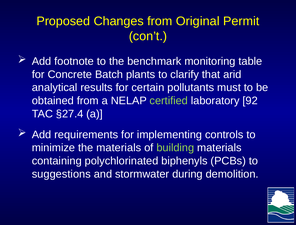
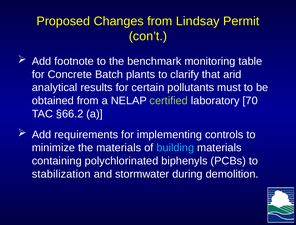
Original: Original -> Lindsay
92: 92 -> 70
§27.4: §27.4 -> §66.2
building colour: light green -> light blue
suggestions: suggestions -> stabilization
